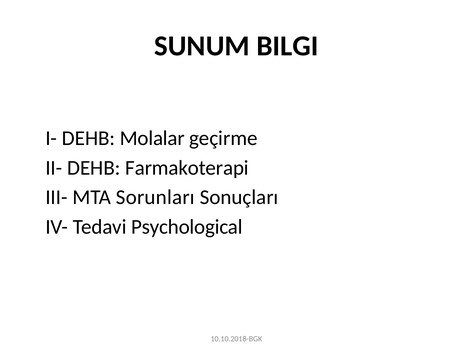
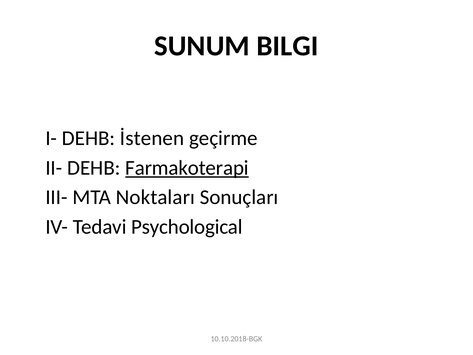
Molalar: Molalar -> İstenen
Farmakoterapi underline: none -> present
Sorunları: Sorunları -> Noktaları
